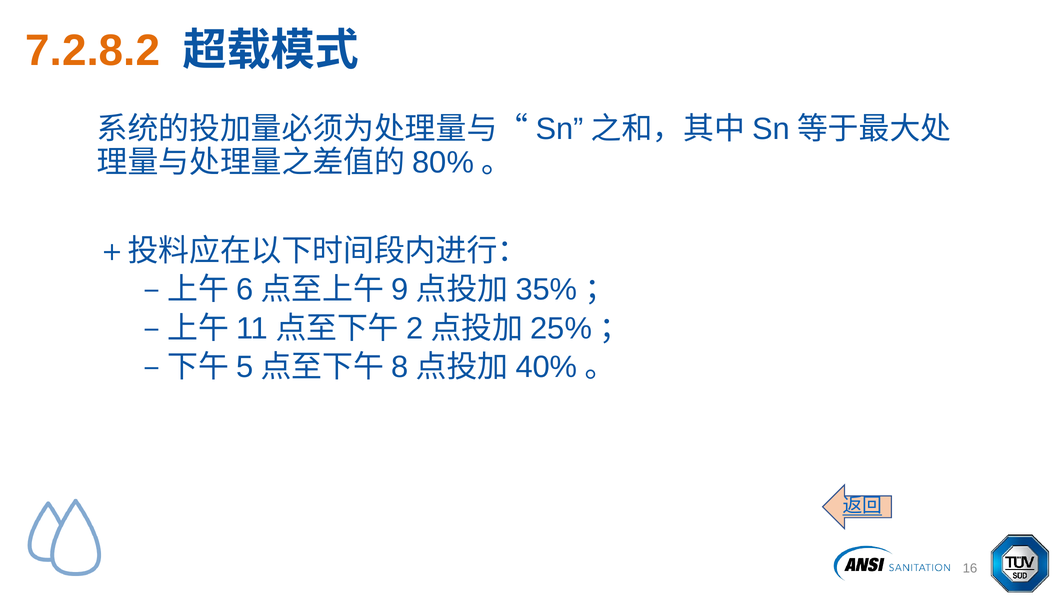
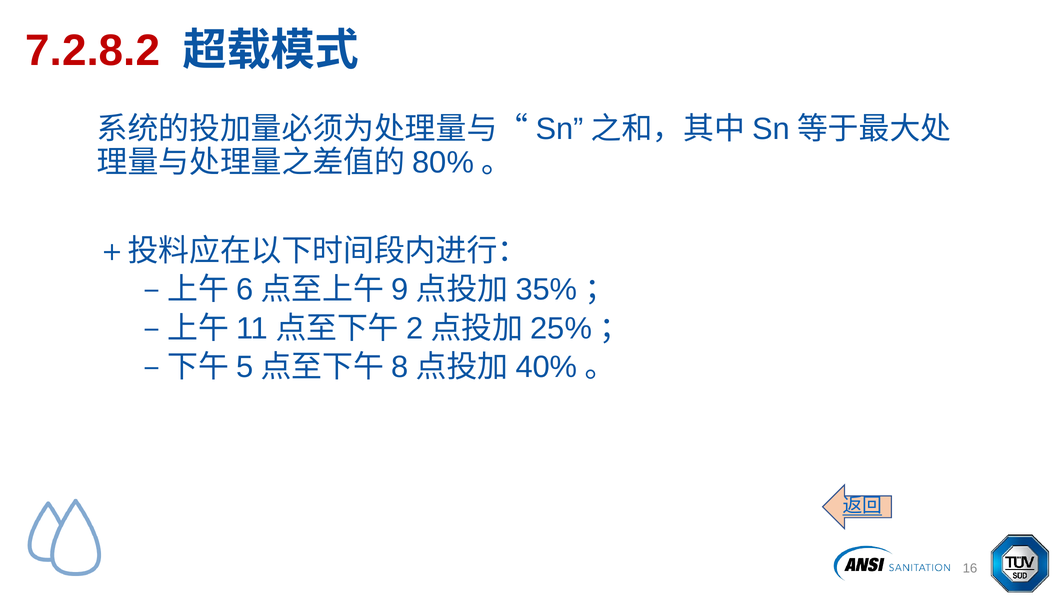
7.2.8.2 colour: orange -> red
